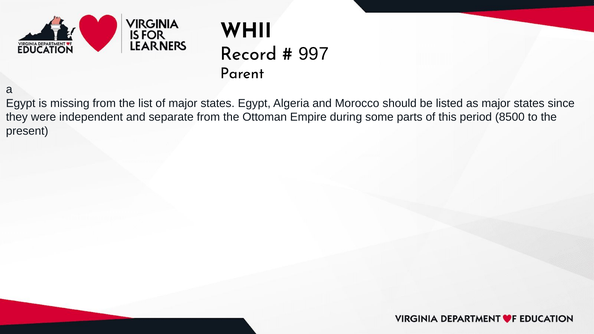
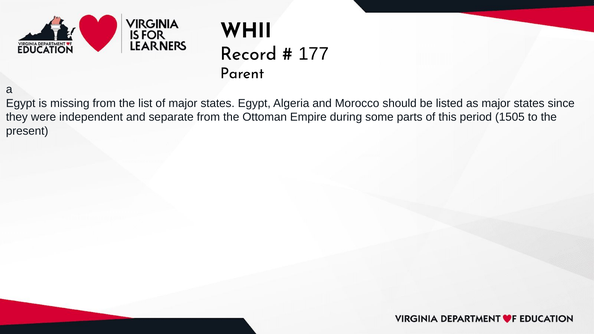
997: 997 -> 177
8500: 8500 -> 1505
